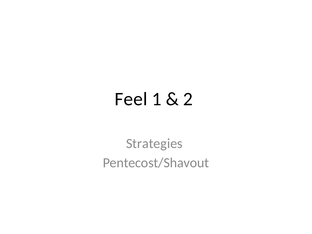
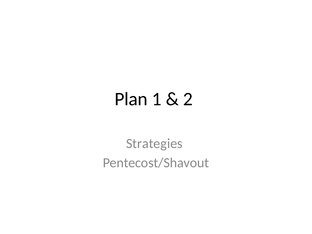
Feel: Feel -> Plan
